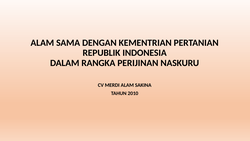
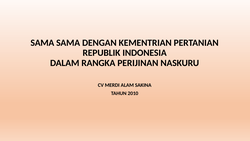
ALAM at (42, 43): ALAM -> SAMA
